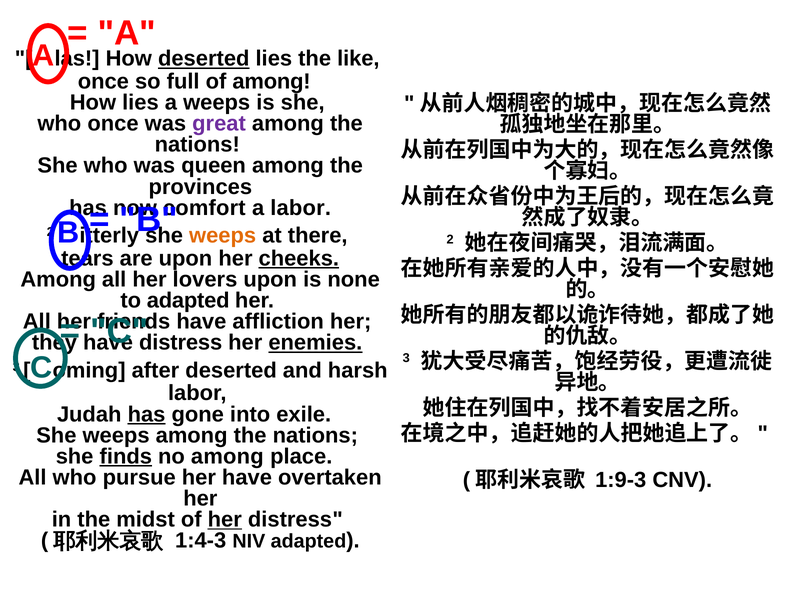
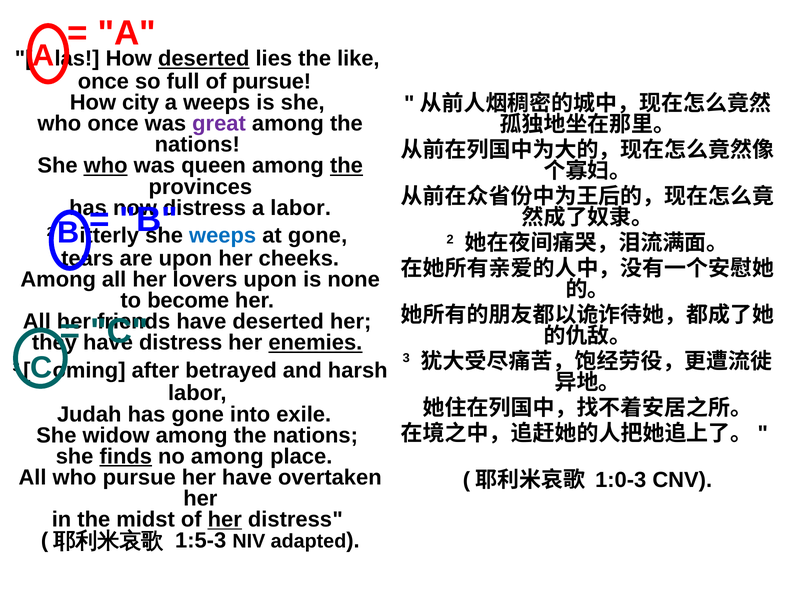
of among: among -> pursue
How lies: lies -> city
who at (106, 166) underline: none -> present
the at (346, 166) underline: none -> present
comfort at (204, 208): comfort -> distress
weeps at (223, 236) colour: orange -> blue
at there: there -> gone
cheeks underline: present -> none
to adapted: adapted -> become
have affliction: affliction -> deserted
after deserted: deserted -> betrayed
has at (147, 414) underline: present -> none
weeps at (116, 435): weeps -> widow
1:9-3: 1:9-3 -> 1:0-3
1:4-3: 1:4-3 -> 1:5-3
